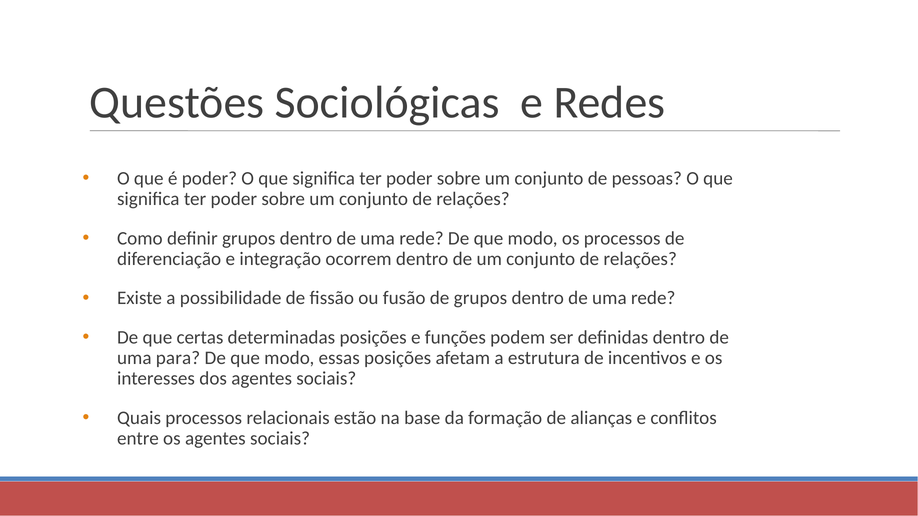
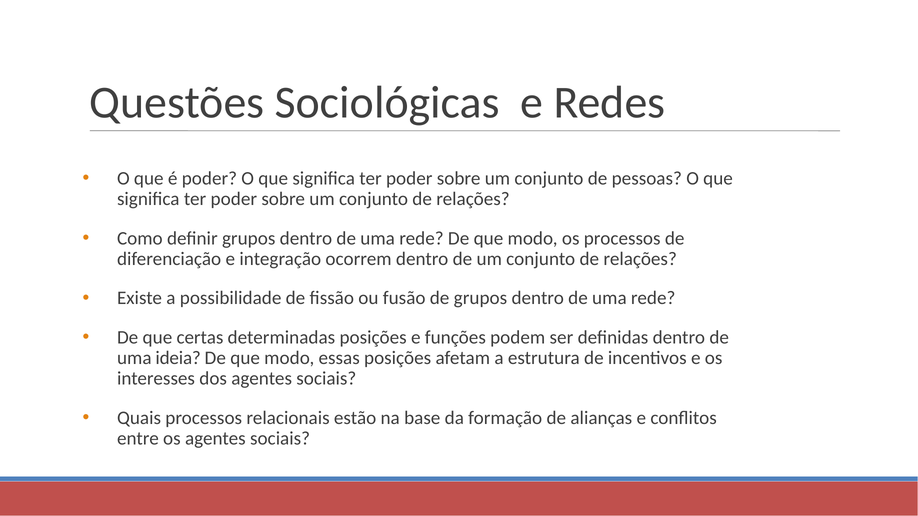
para: para -> ideia
